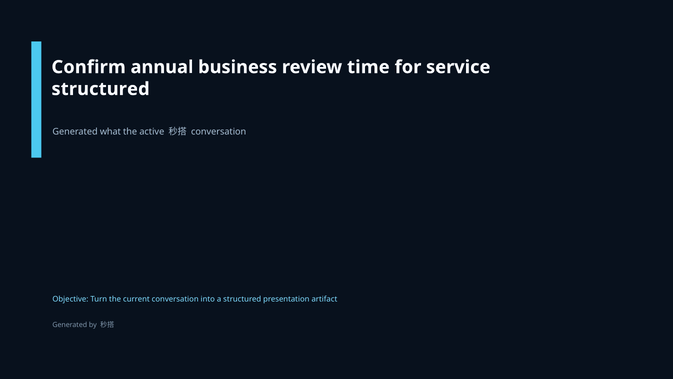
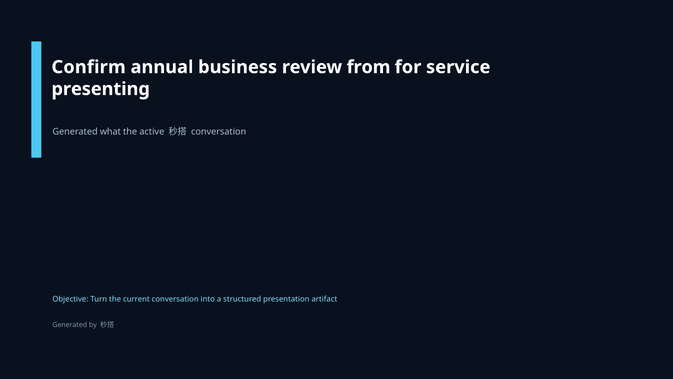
time: time -> from
structured at (101, 89): structured -> presenting
